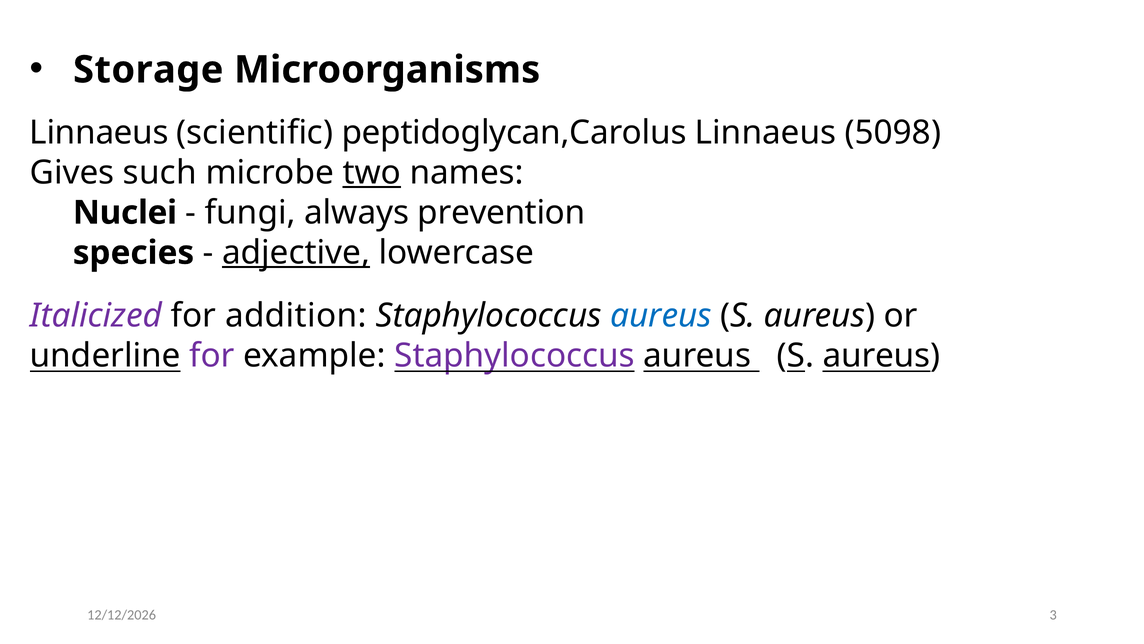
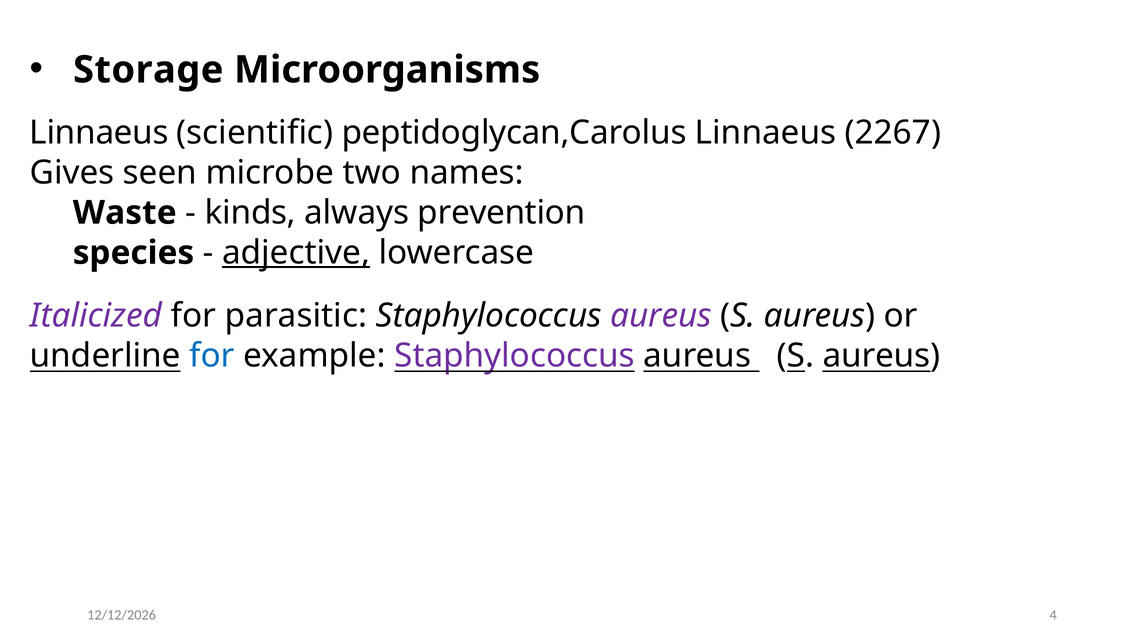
5098: 5098 -> 2267
such: such -> seen
two underline: present -> none
Nuclei: Nuclei -> Waste
fungi: fungi -> kinds
addition: addition -> parasitic
aureus at (661, 316) colour: blue -> purple
for at (212, 356) colour: purple -> blue
3: 3 -> 4
